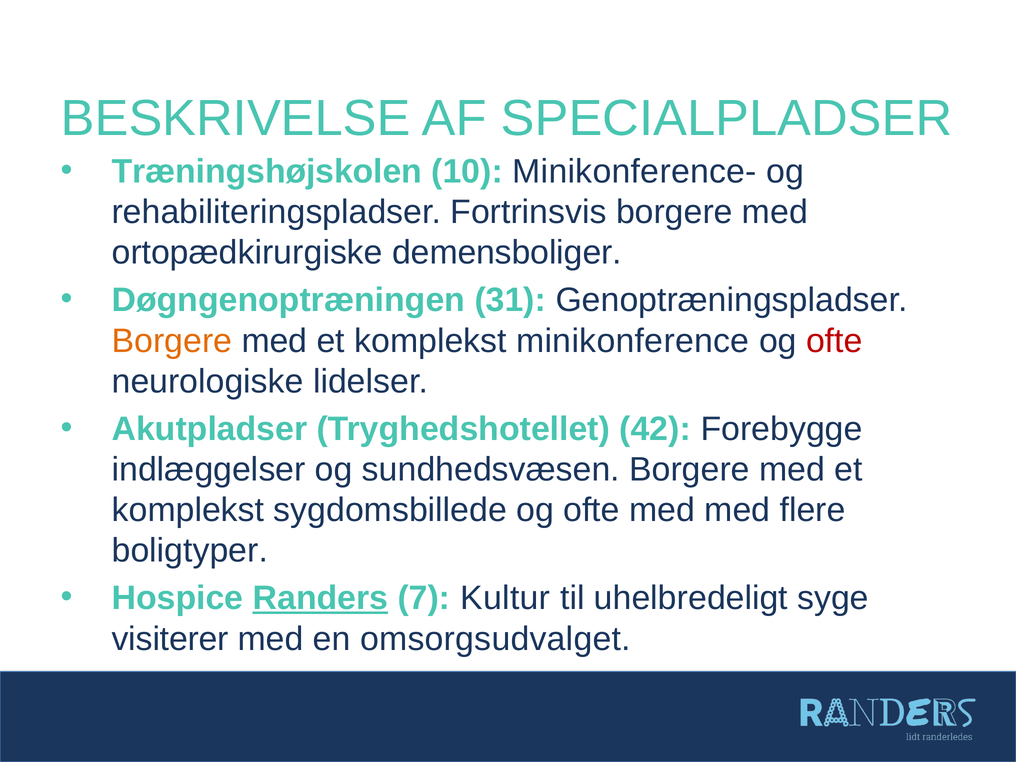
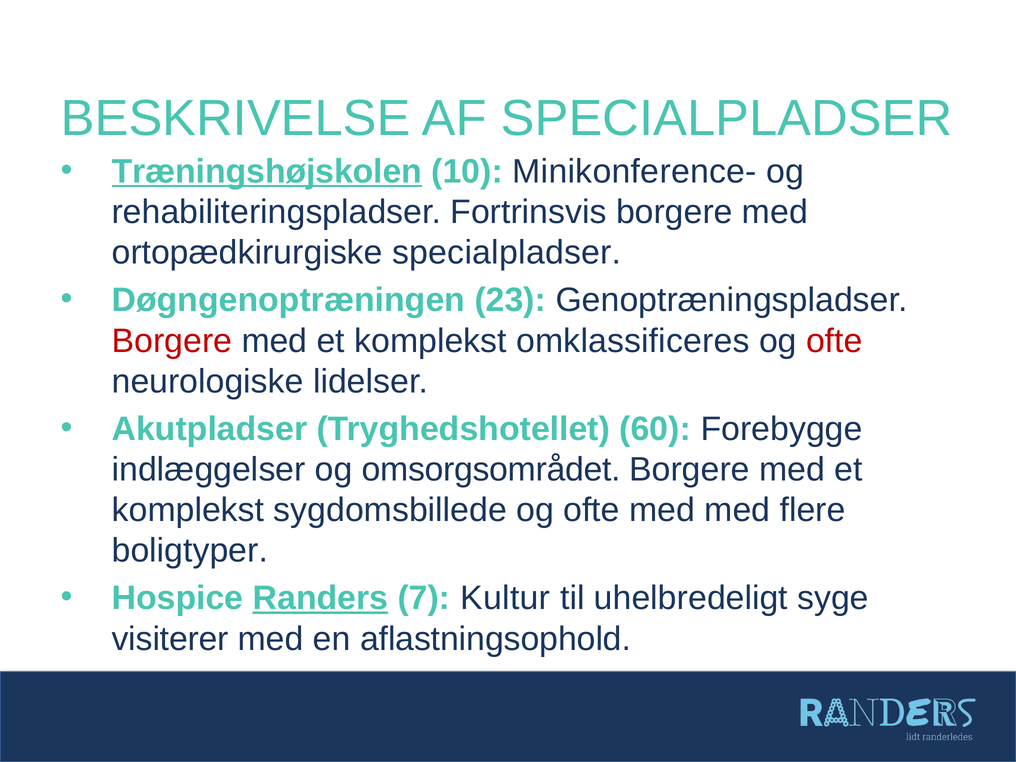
Træningshøjskolen underline: none -> present
ortopædkirurgiske demensboliger: demensboliger -> specialpladser
31: 31 -> 23
Borgere at (172, 341) colour: orange -> red
minikonference: minikonference -> omklassificeres
42: 42 -> 60
sundhedsvæsen: sundhedsvæsen -> omsorgsområdet
omsorgsudvalget: omsorgsudvalget -> aflastningsophold
